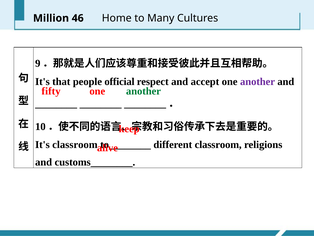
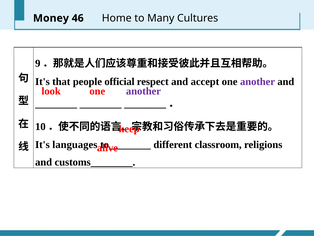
Million: Million -> Money
fifty: fifty -> look
another at (143, 91) colour: green -> purple
It's classroom: classroom -> languages
